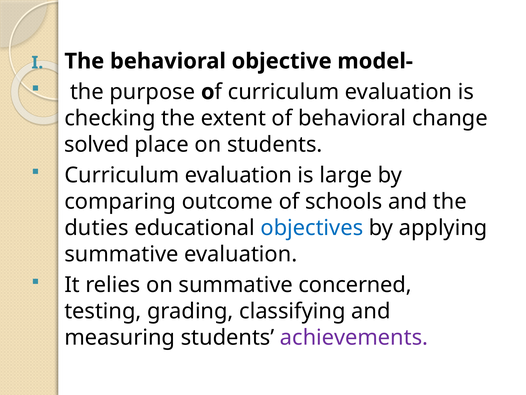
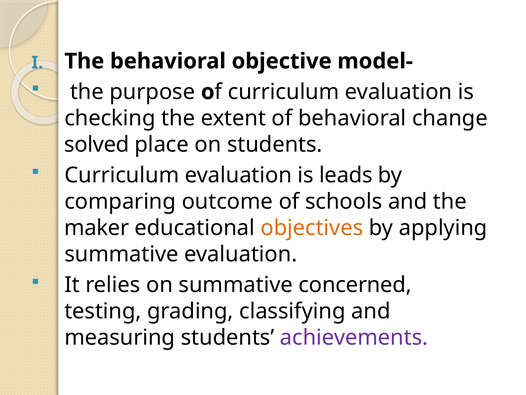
large: large -> leads
duties: duties -> maker
objectives colour: blue -> orange
